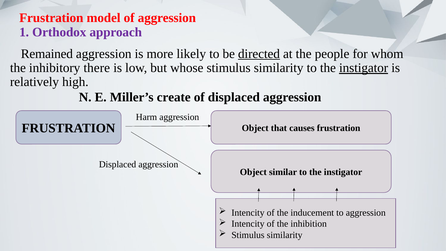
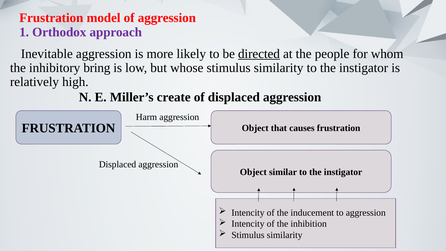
Remained: Remained -> Inevitable
there: there -> bring
instigator at (364, 68) underline: present -> none
